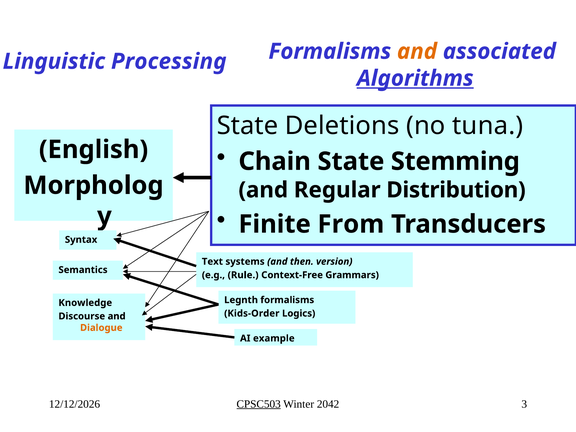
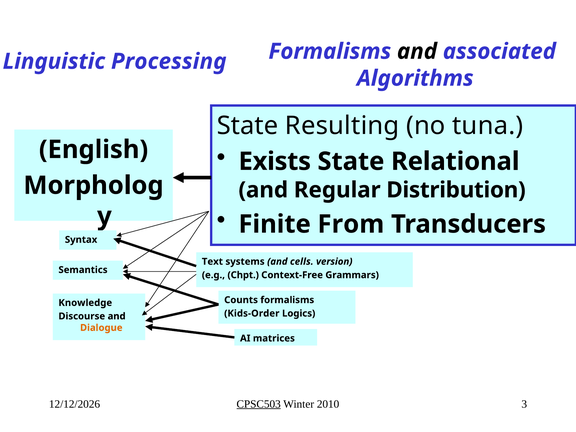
and at (417, 51) colour: orange -> black
Algorithms underline: present -> none
Deletions: Deletions -> Resulting
Chain: Chain -> Exists
Stemming: Stemming -> Relational
then: then -> cells
Rule: Rule -> Chpt
Legnth: Legnth -> Counts
example: example -> matrices
2042: 2042 -> 2010
